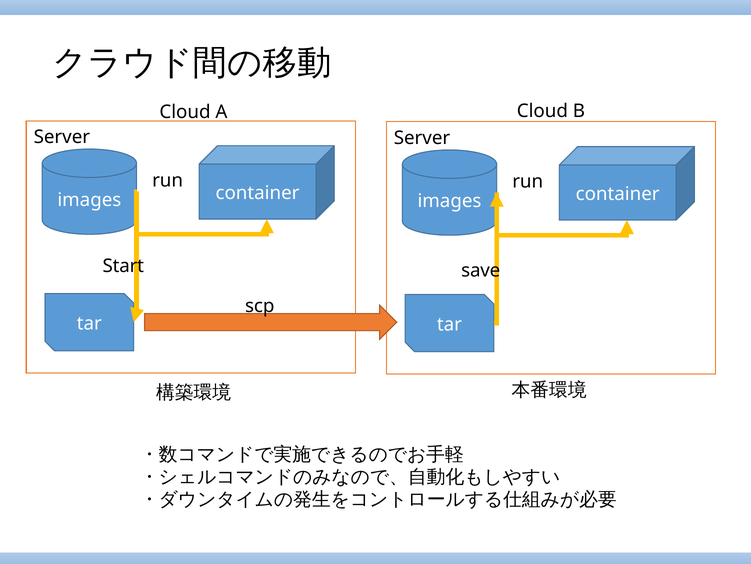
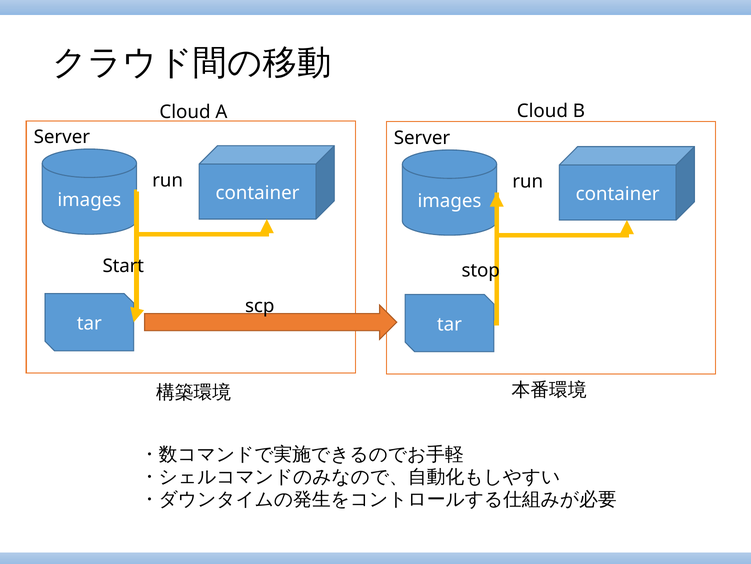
save: save -> stop
